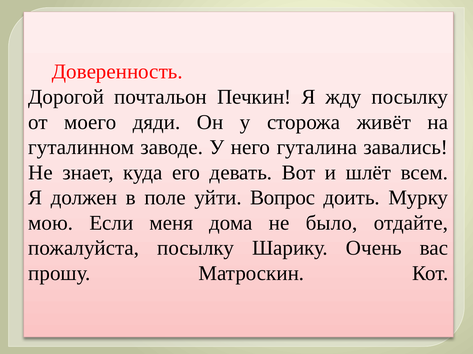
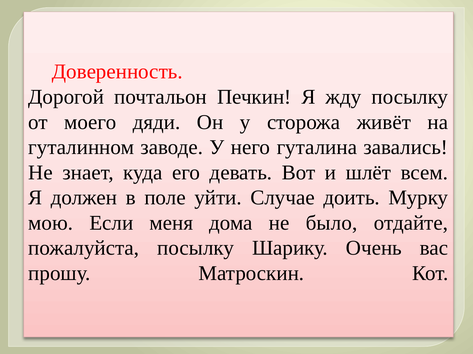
Вопрос: Вопрос -> Случае
